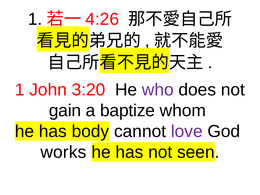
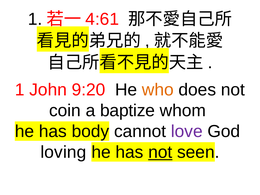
4:26: 4:26 -> 4:61
3:20: 3:20 -> 9:20
who colour: purple -> orange
gain: gain -> coin
works: works -> loving
not at (160, 152) underline: none -> present
